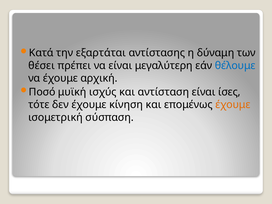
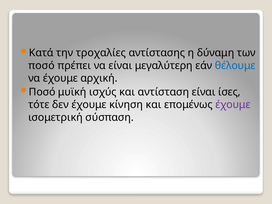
εξαρτάται: εξαρτάται -> τροχαλίες
θέσει at (42, 66): θέσει -> ποσό
έχουμε at (233, 105) colour: orange -> purple
